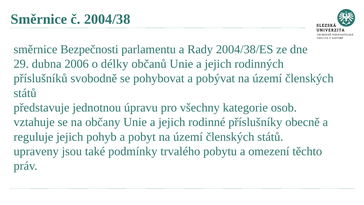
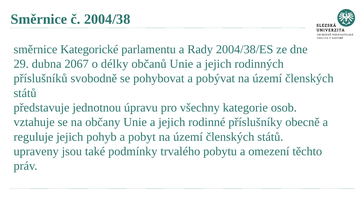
Bezpečnosti: Bezpečnosti -> Kategorické
2006: 2006 -> 2067
